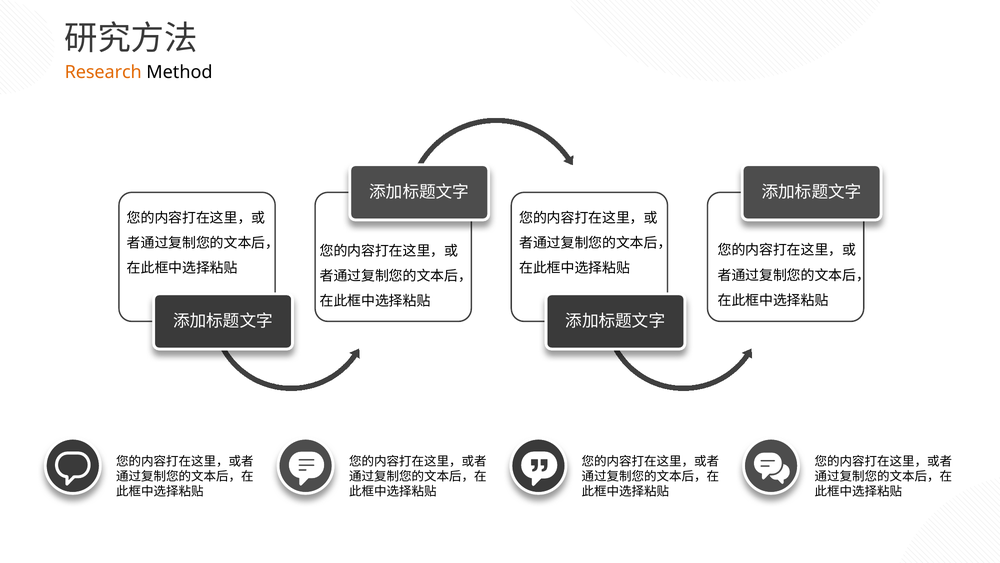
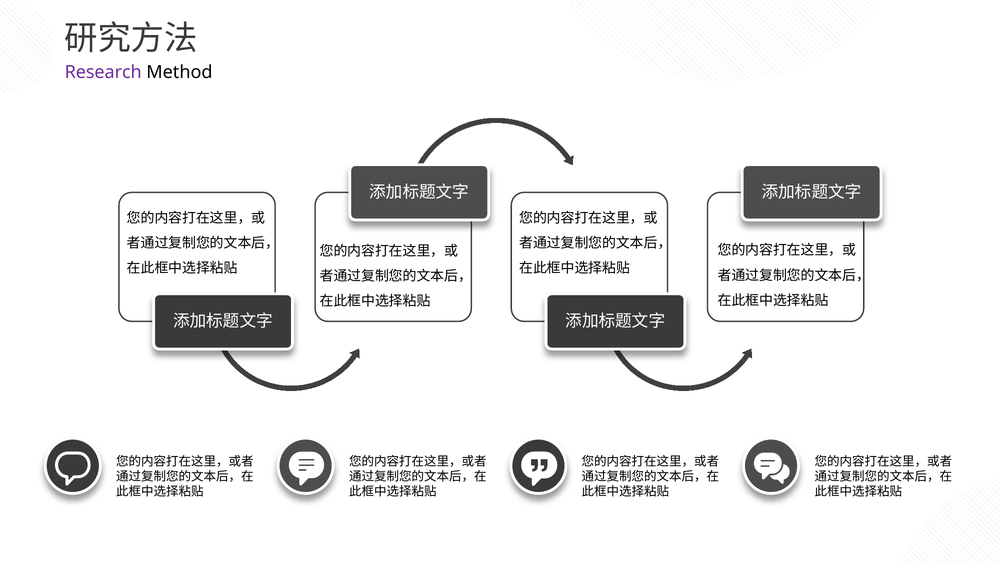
Research colour: orange -> purple
